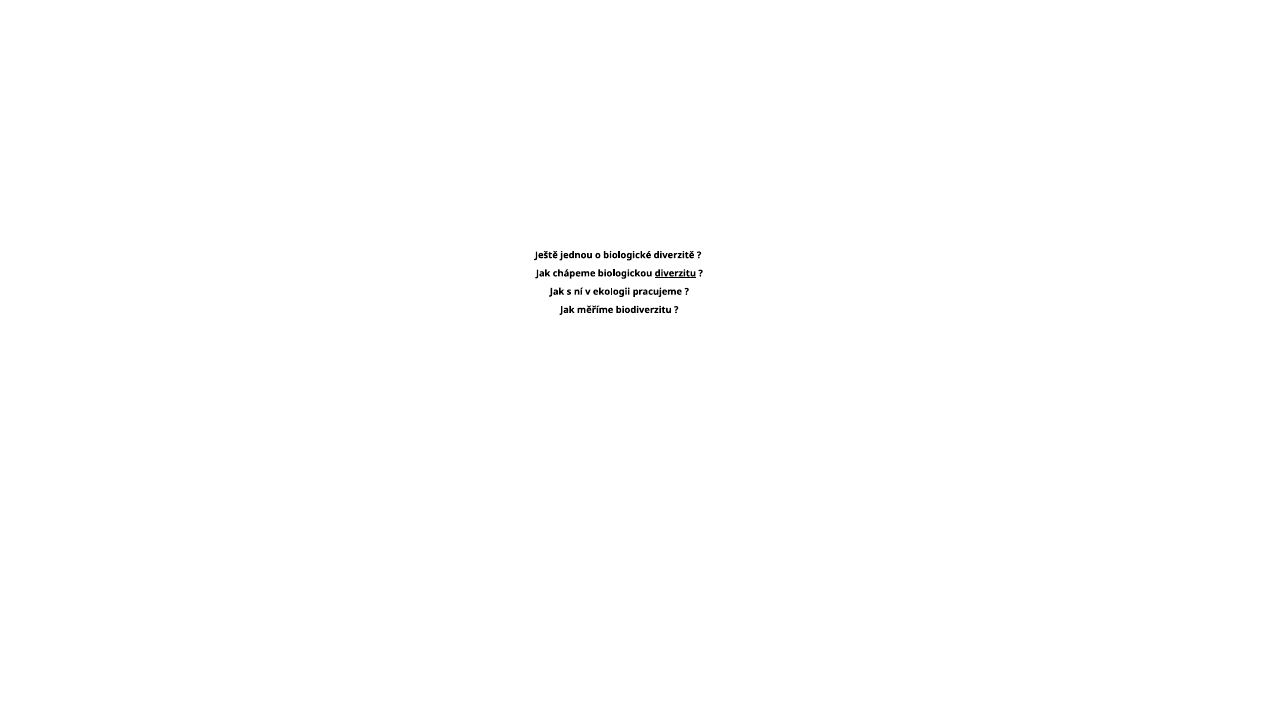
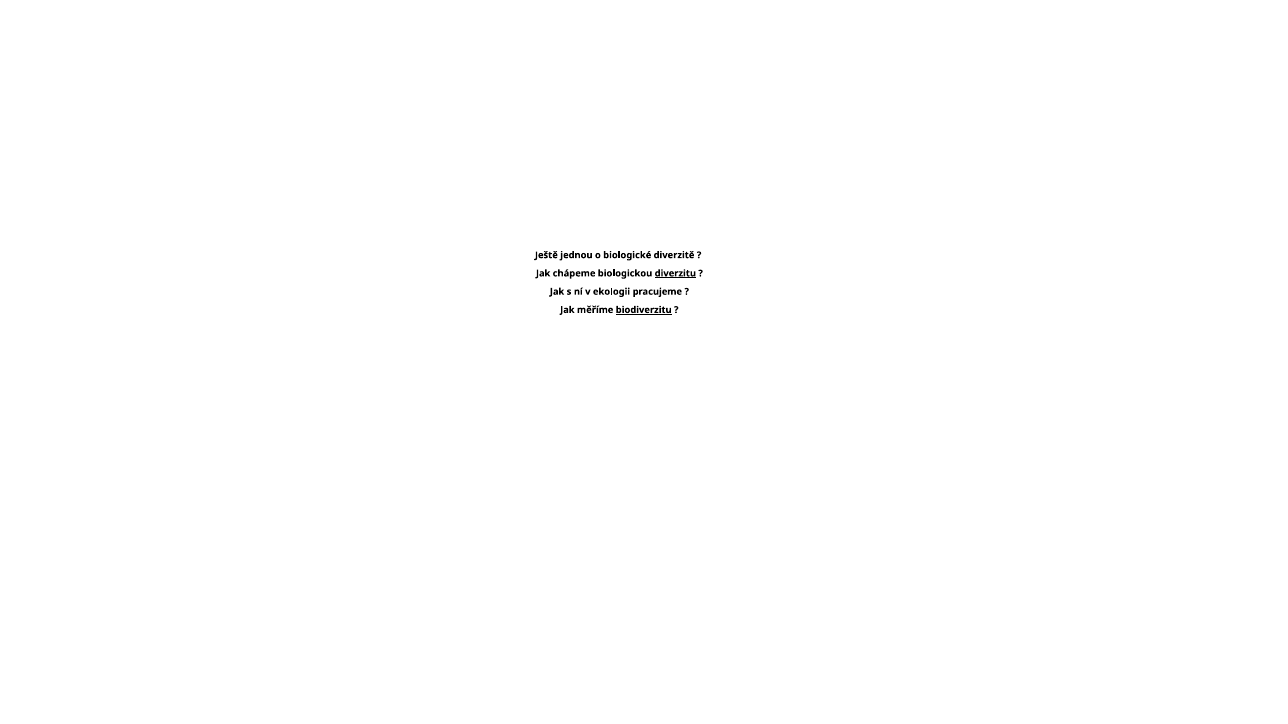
biodiverzitu underline: none -> present
